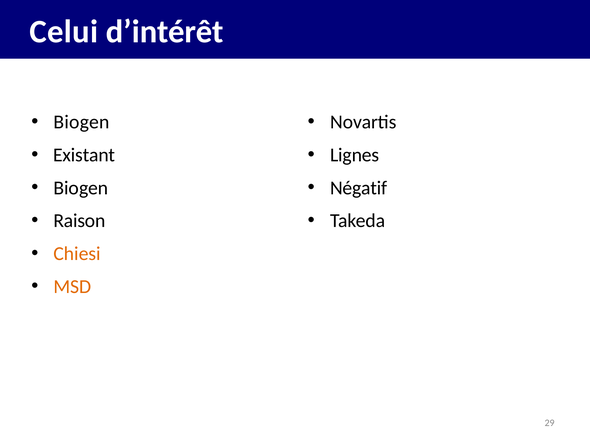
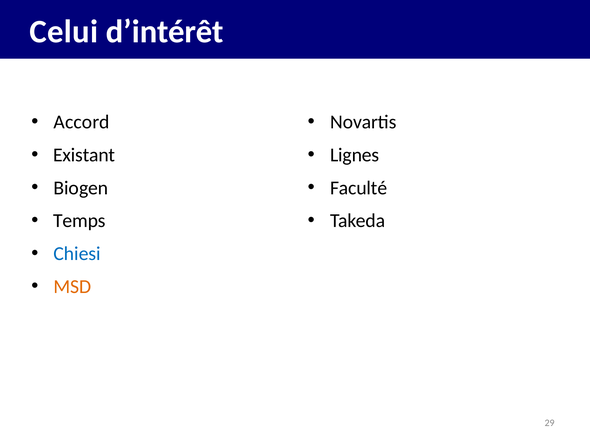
Biogen at (82, 122): Biogen -> Accord
Négatif: Négatif -> Faculté
Raison: Raison -> Temps
Chiesi colour: orange -> blue
